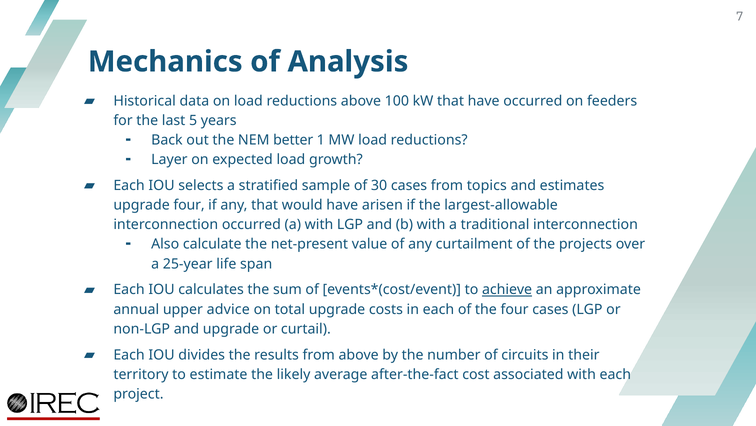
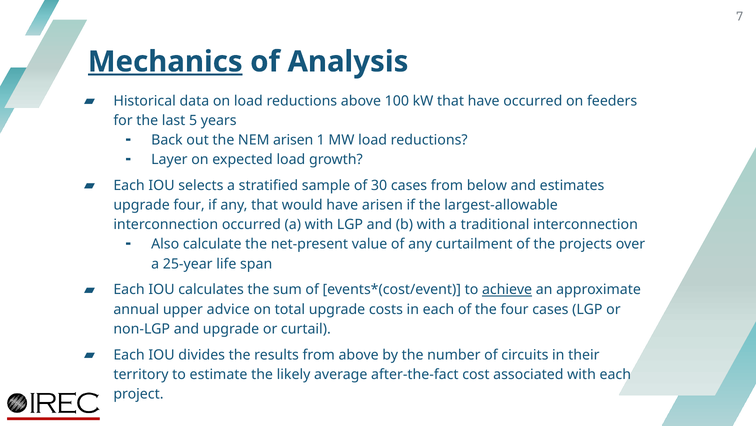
Mechanics underline: none -> present
NEM better: better -> arisen
topics: topics -> below
